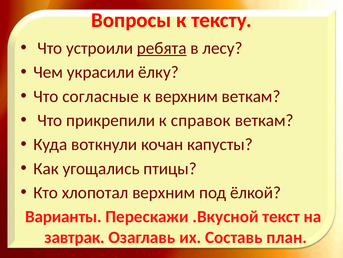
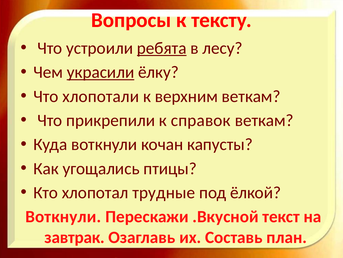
украсили underline: none -> present
согласные: согласные -> хлопотали
хлопотал верхним: верхним -> трудные
Варианты at (63, 216): Варианты -> Воткнули
